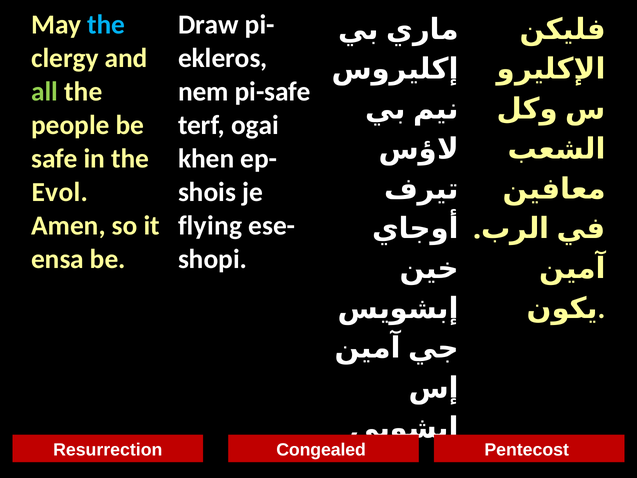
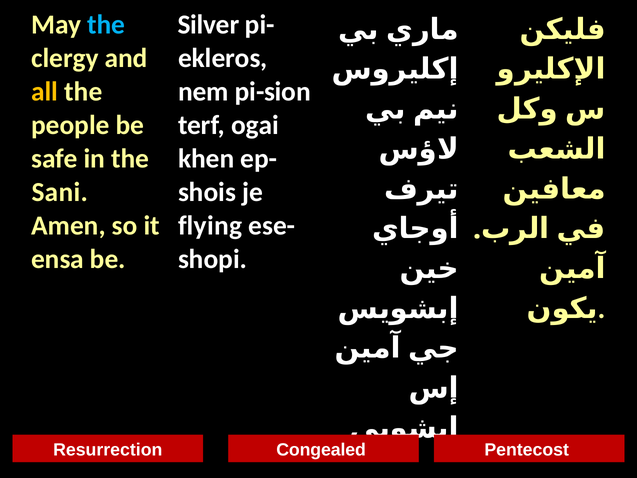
Draw: Draw -> Silver
all colour: light green -> yellow
pi-safe: pi-safe -> pi-sion
Evol: Evol -> Sani
